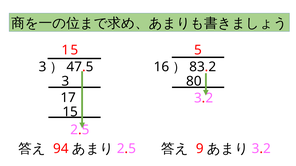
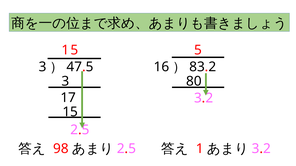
94: 94 -> 98
9 at (200, 149): 9 -> 1
